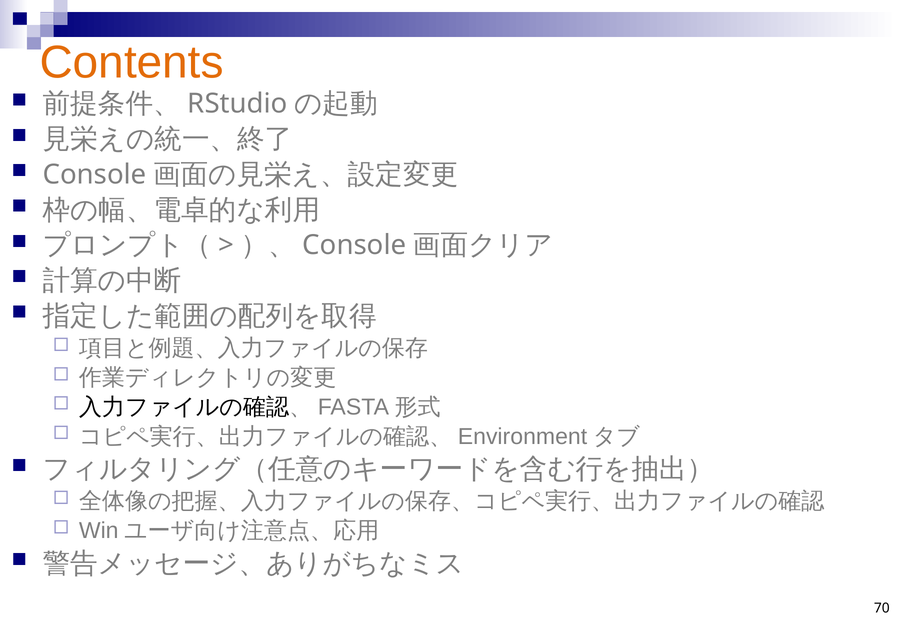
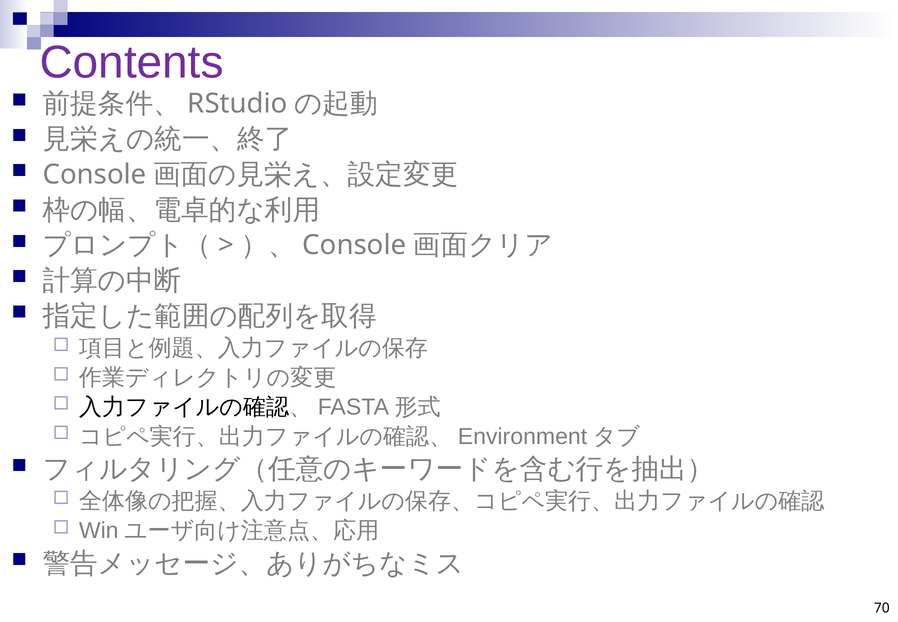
Contents colour: orange -> purple
